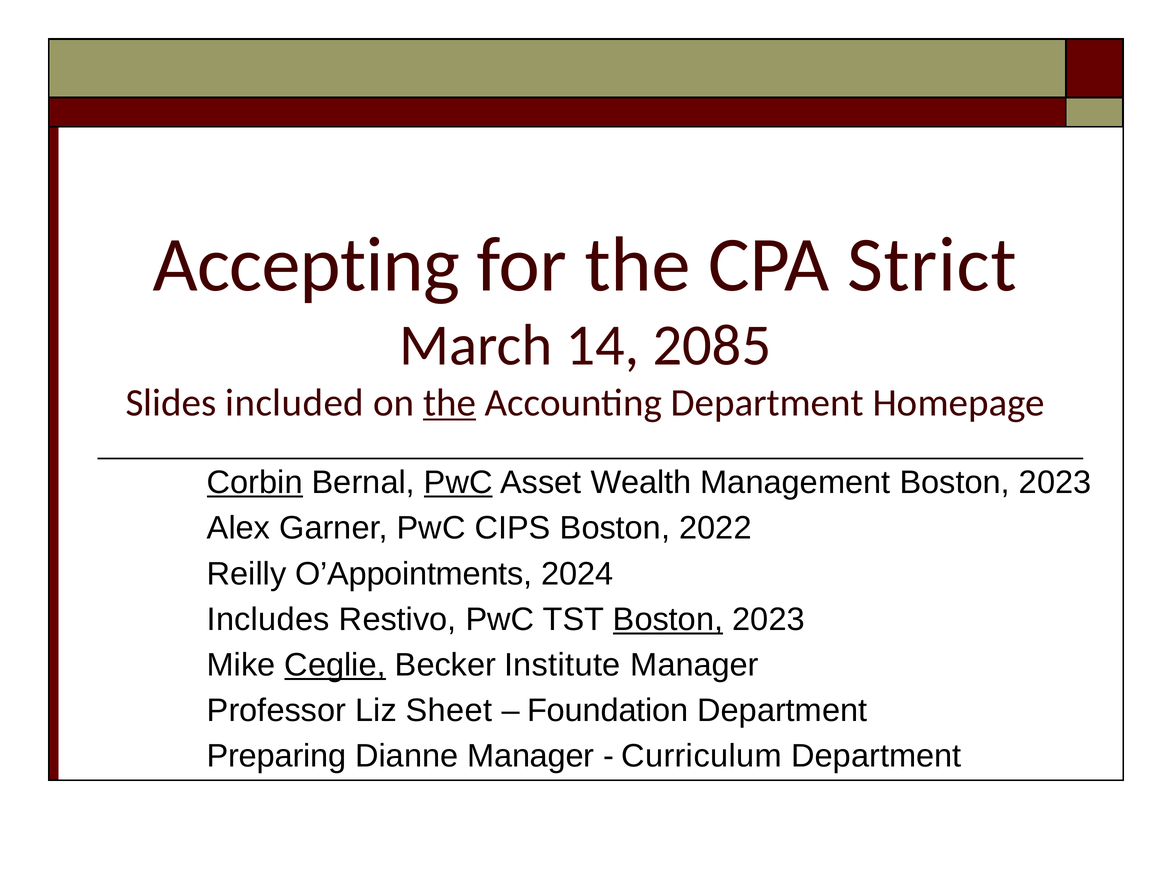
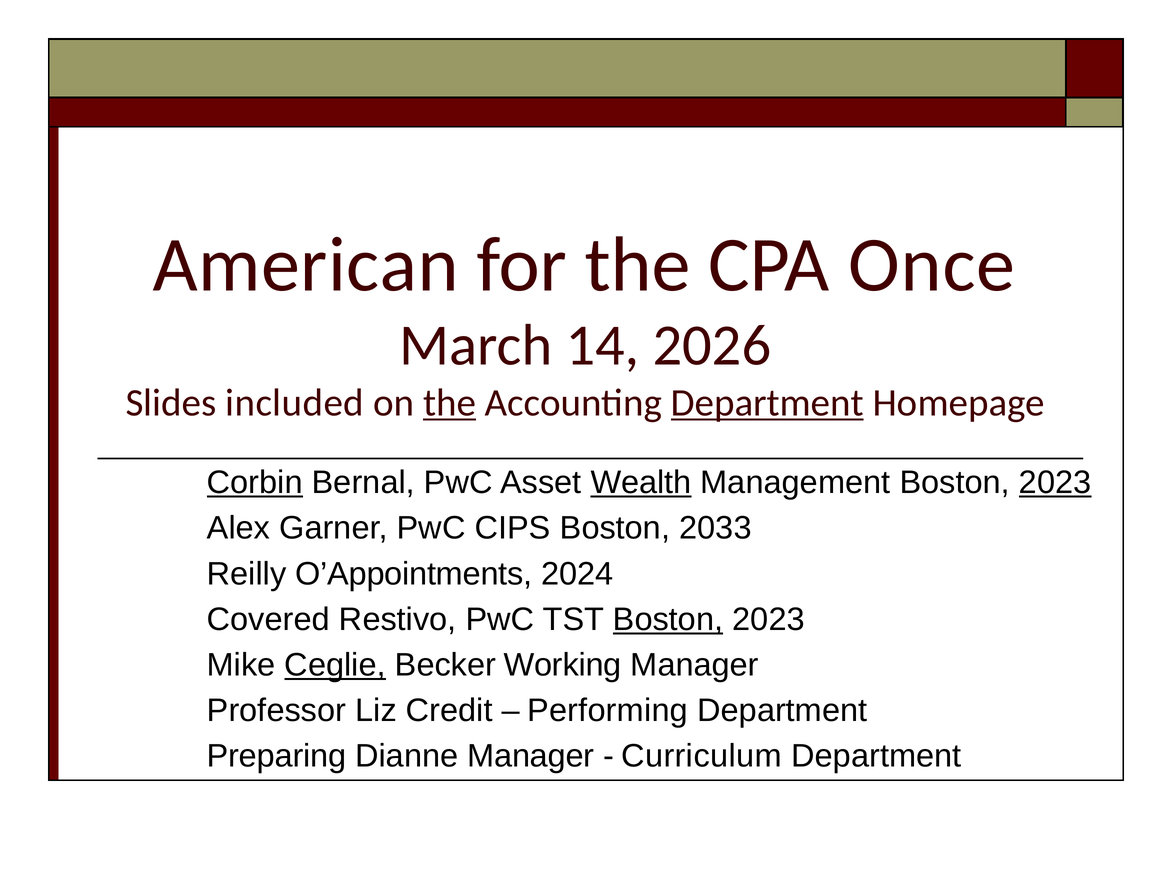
Accepting: Accepting -> American
Strict: Strict -> Once
2085: 2085 -> 2026
Department at (767, 403) underline: none -> present
PwC at (458, 483) underline: present -> none
Wealth underline: none -> present
2023 at (1055, 483) underline: none -> present
2022: 2022 -> 2033
Includes: Includes -> Covered
Institute: Institute -> Working
Sheet: Sheet -> Credit
Foundation: Foundation -> Performing
